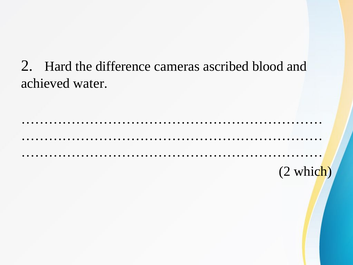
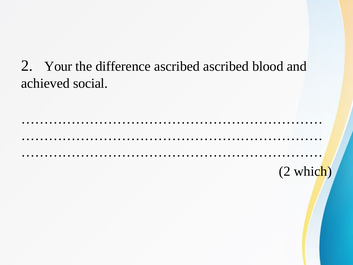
Hard: Hard -> Your
difference cameras: cameras -> ascribed
water: water -> social
